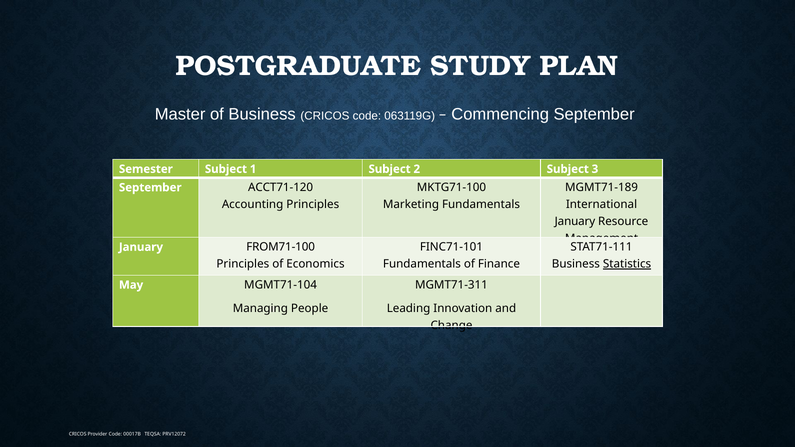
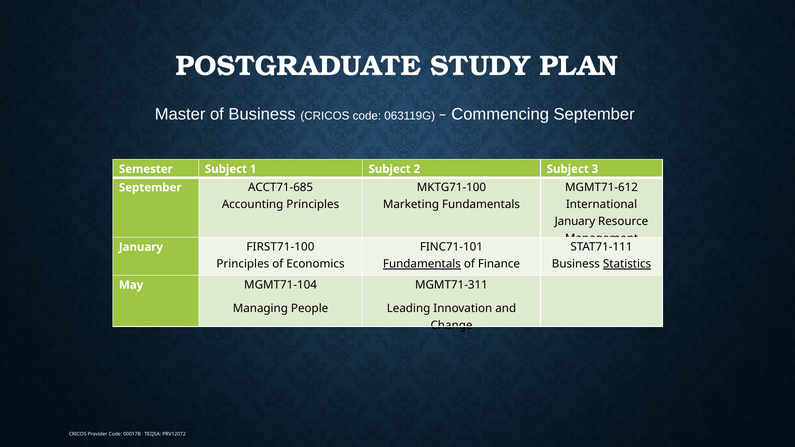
MGMT71-189: MGMT71-189 -> MGMT71-612
ACCT71-120: ACCT71-120 -> ACCT71-685
FROM71-100: FROM71-100 -> FIRST71-100
Fundamentals at (422, 264) underline: none -> present
